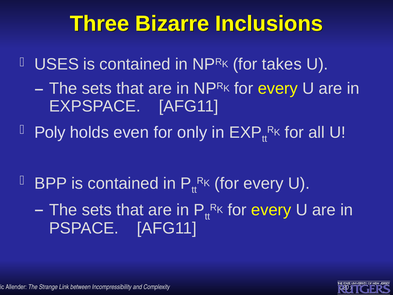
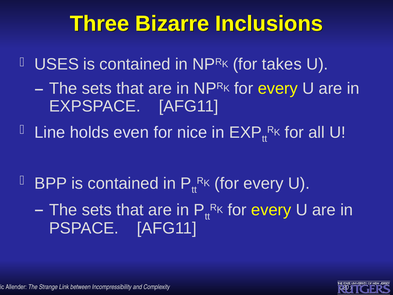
Poly: Poly -> Line
only: only -> nice
